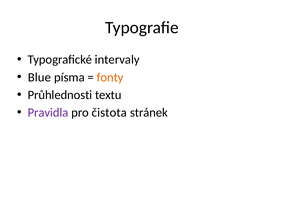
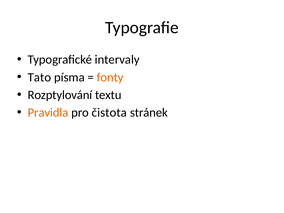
Blue: Blue -> Tato
Průhlednosti: Průhlednosti -> Rozptylování
Pravidla colour: purple -> orange
